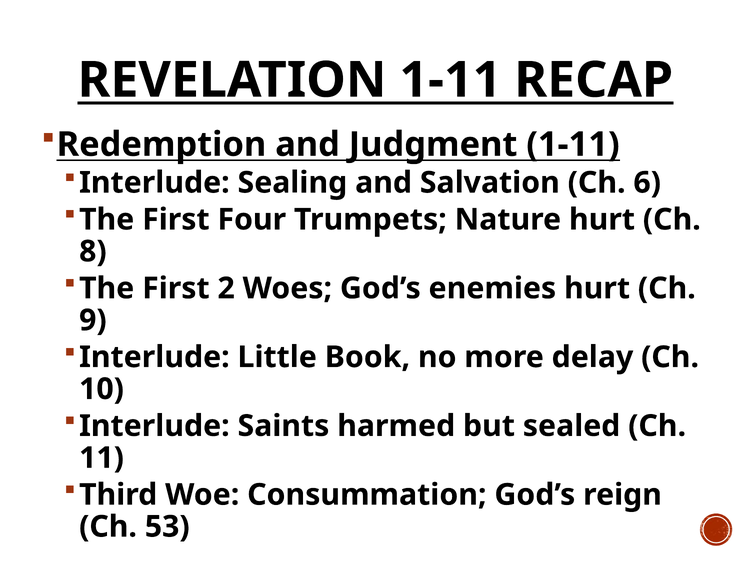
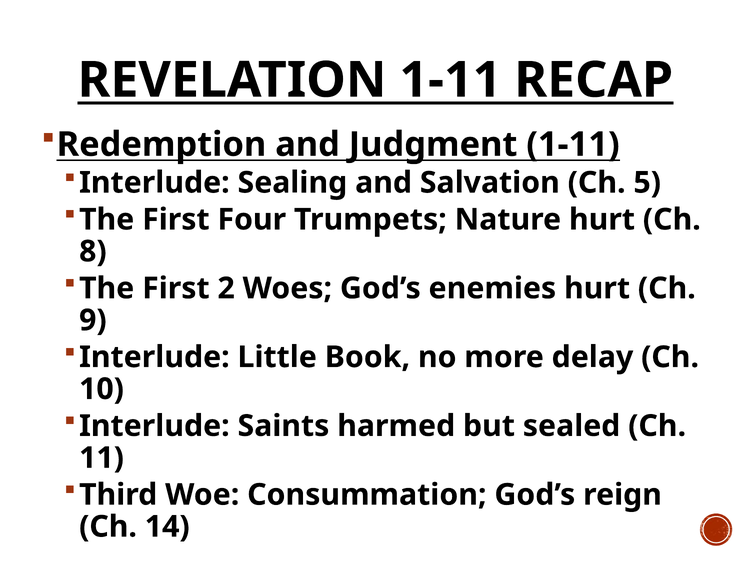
6: 6 -> 5
53: 53 -> 14
